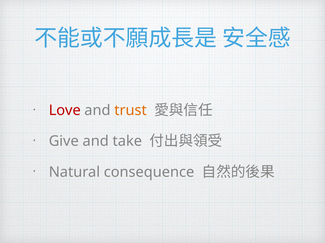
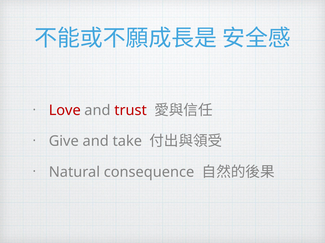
trust colour: orange -> red
